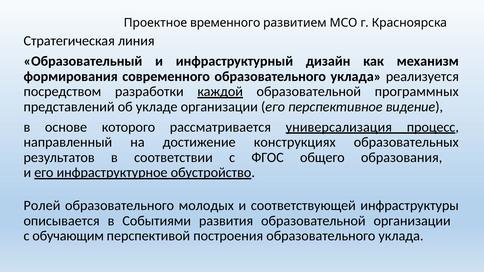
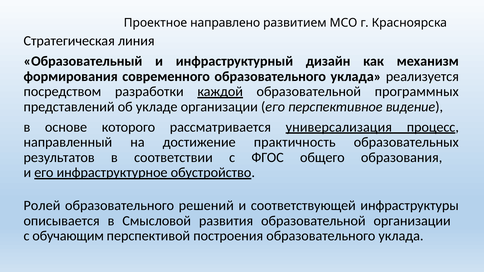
временного: временного -> направлено
конструкциях: конструкциях -> практичность
молодых: молодых -> решений
Событиями: Событиями -> Смысловой
